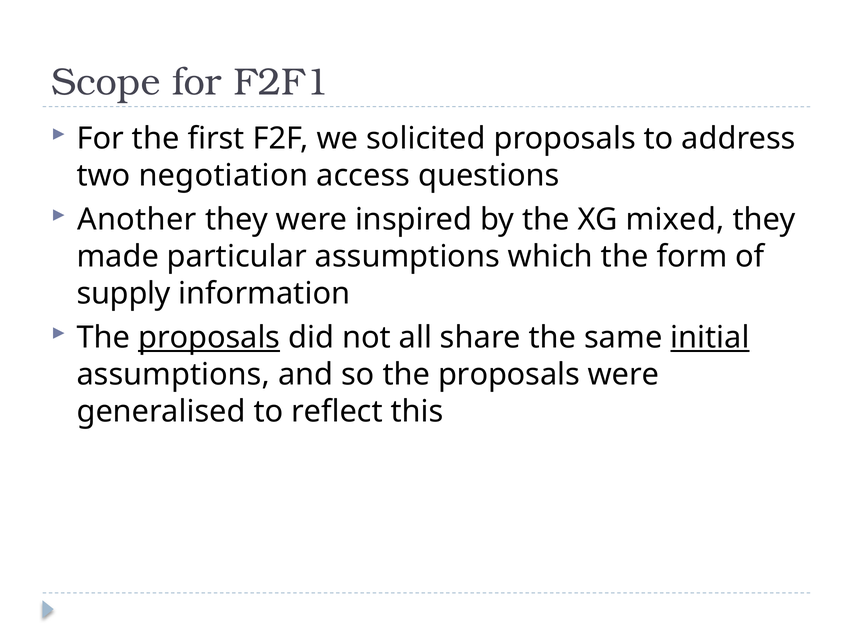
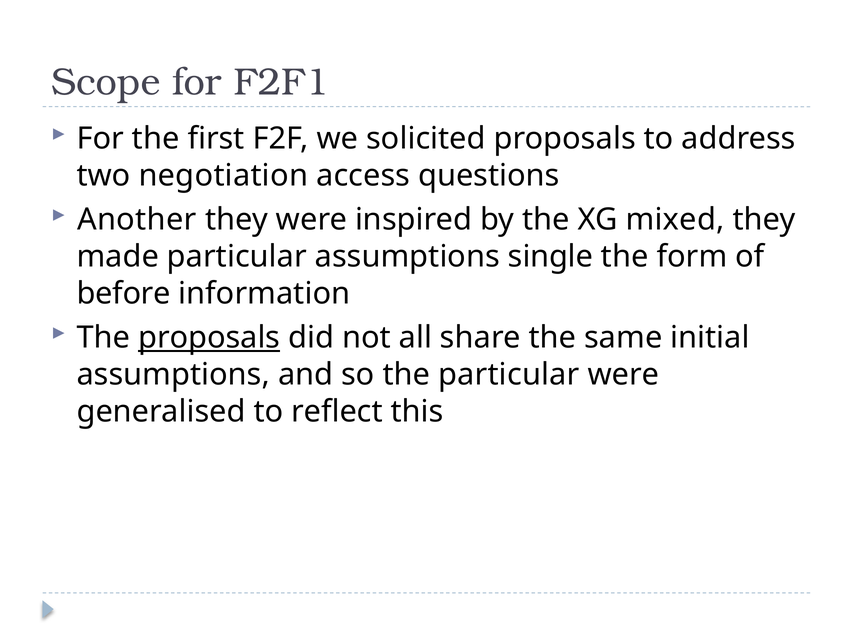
which: which -> single
supply: supply -> before
initial underline: present -> none
so the proposals: proposals -> particular
